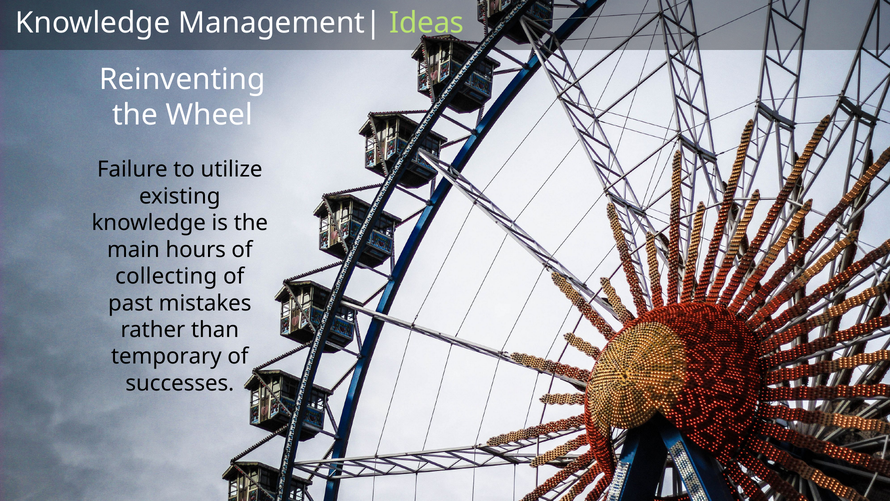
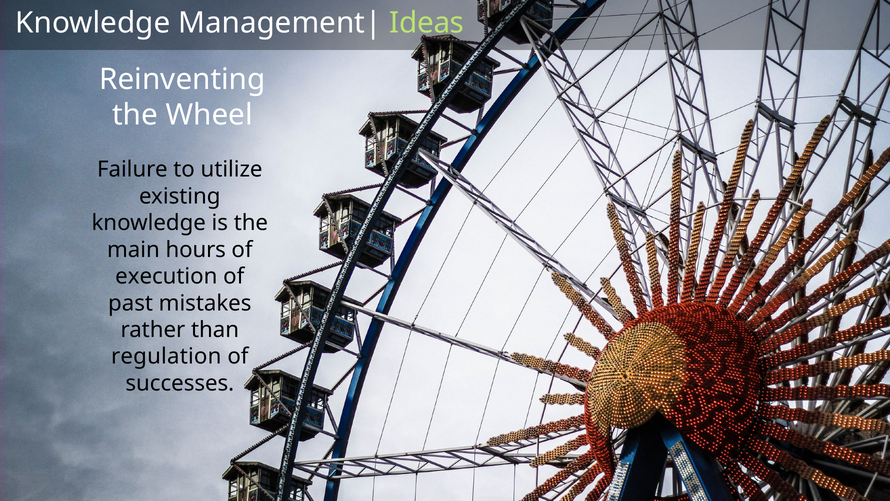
collecting: collecting -> execution
temporary: temporary -> regulation
